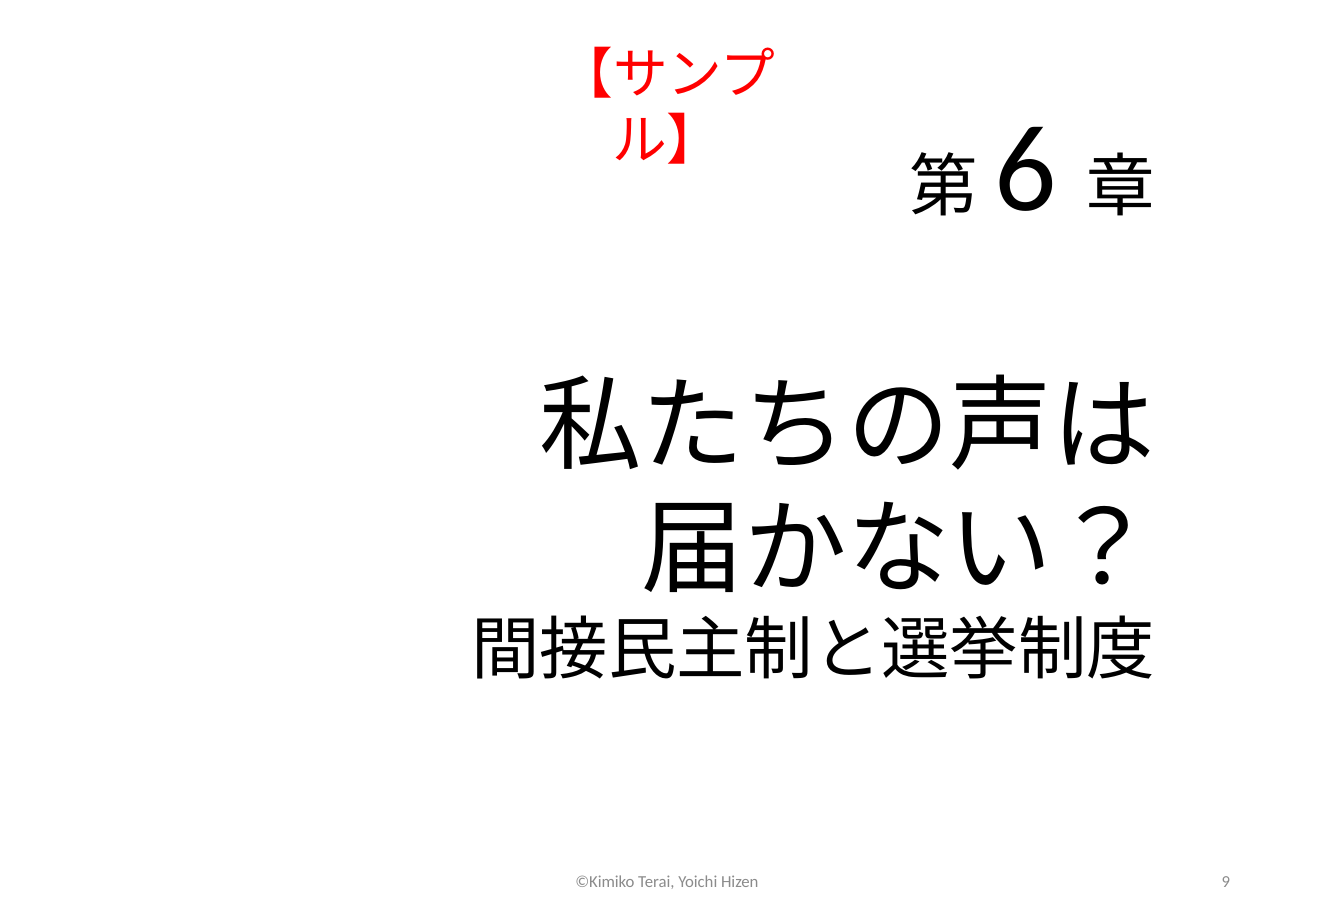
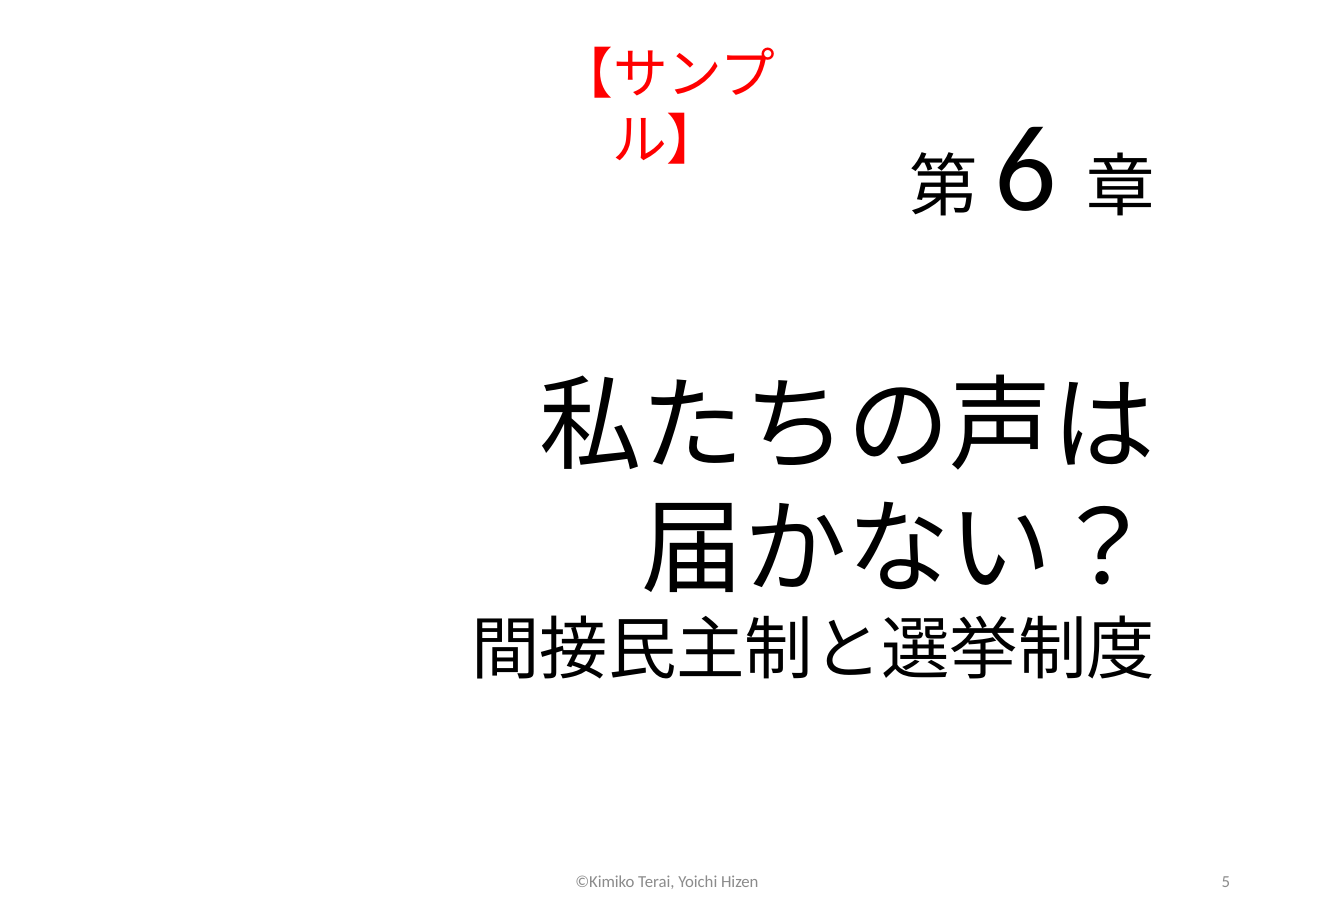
9: 9 -> 5
